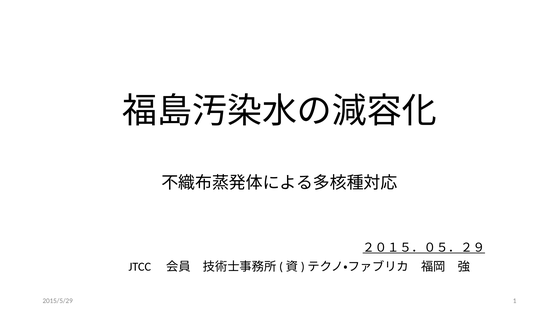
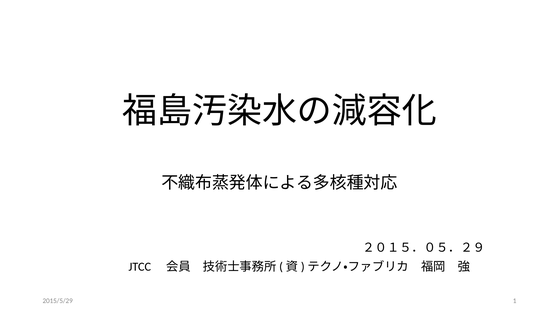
２０１５．０５．２９ underline: present -> none
